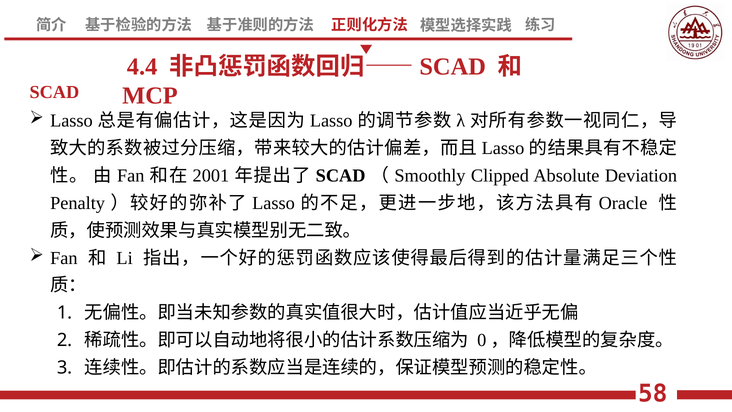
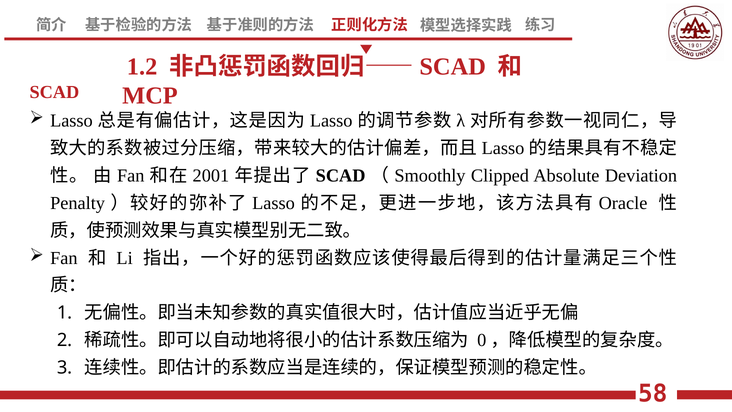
4.4: 4.4 -> 1.2
